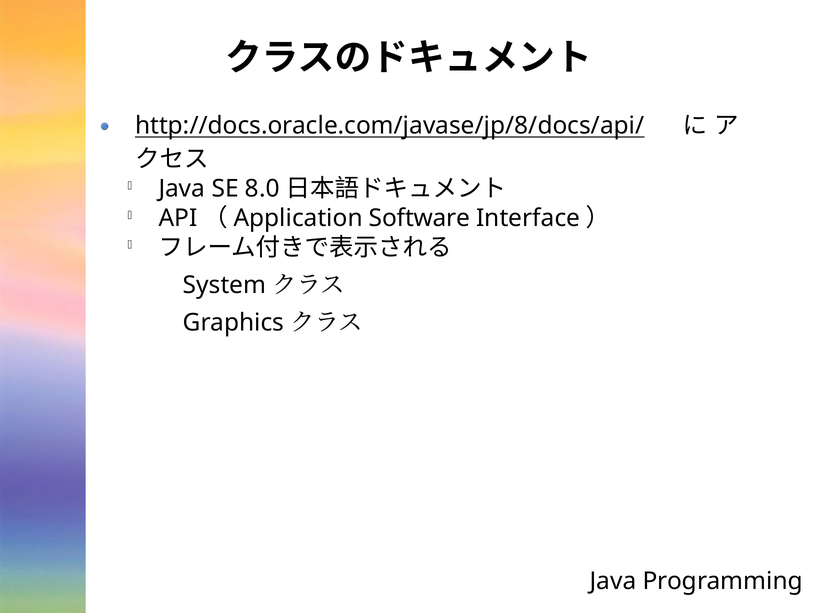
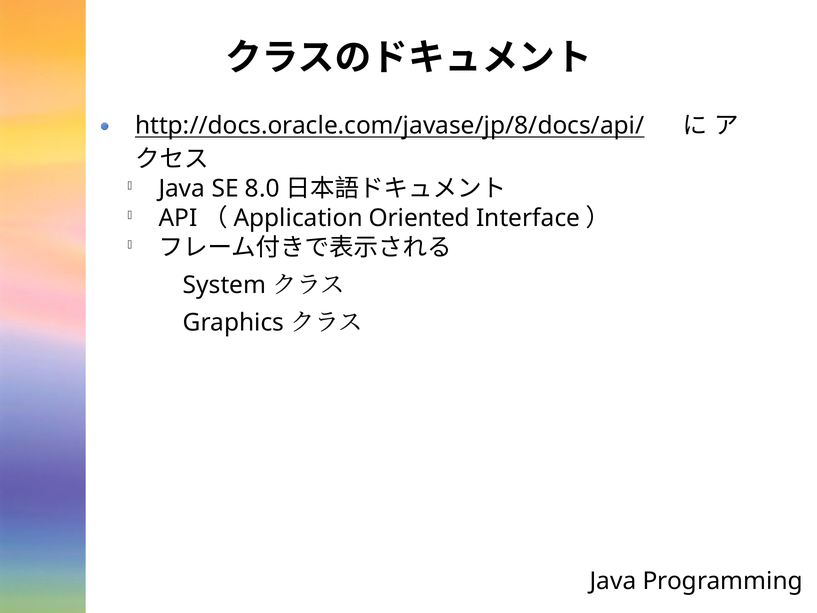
Software: Software -> Oriented
